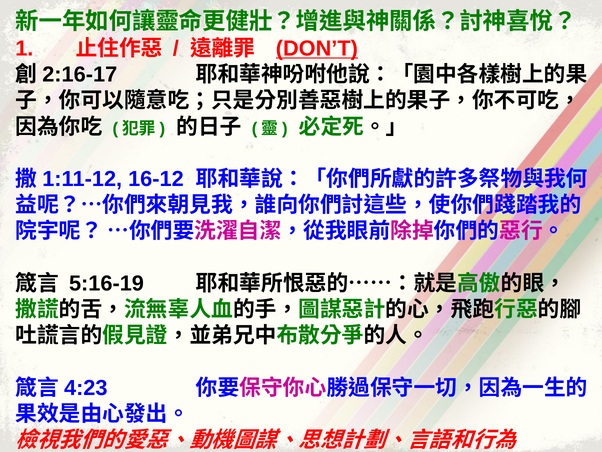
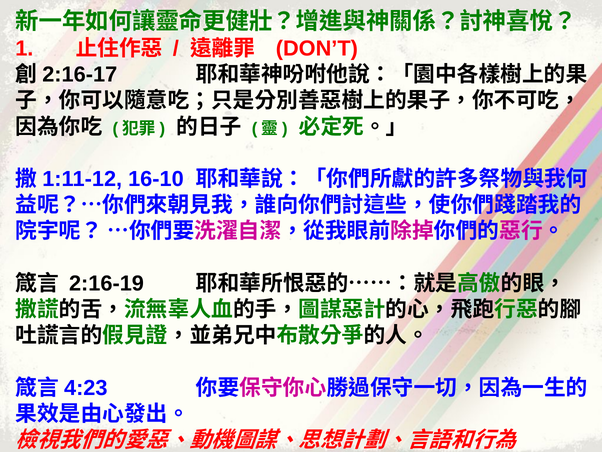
DON’T underline: present -> none
16-12: 16-12 -> 16-10
5:16-19: 5:16-19 -> 2:16-19
